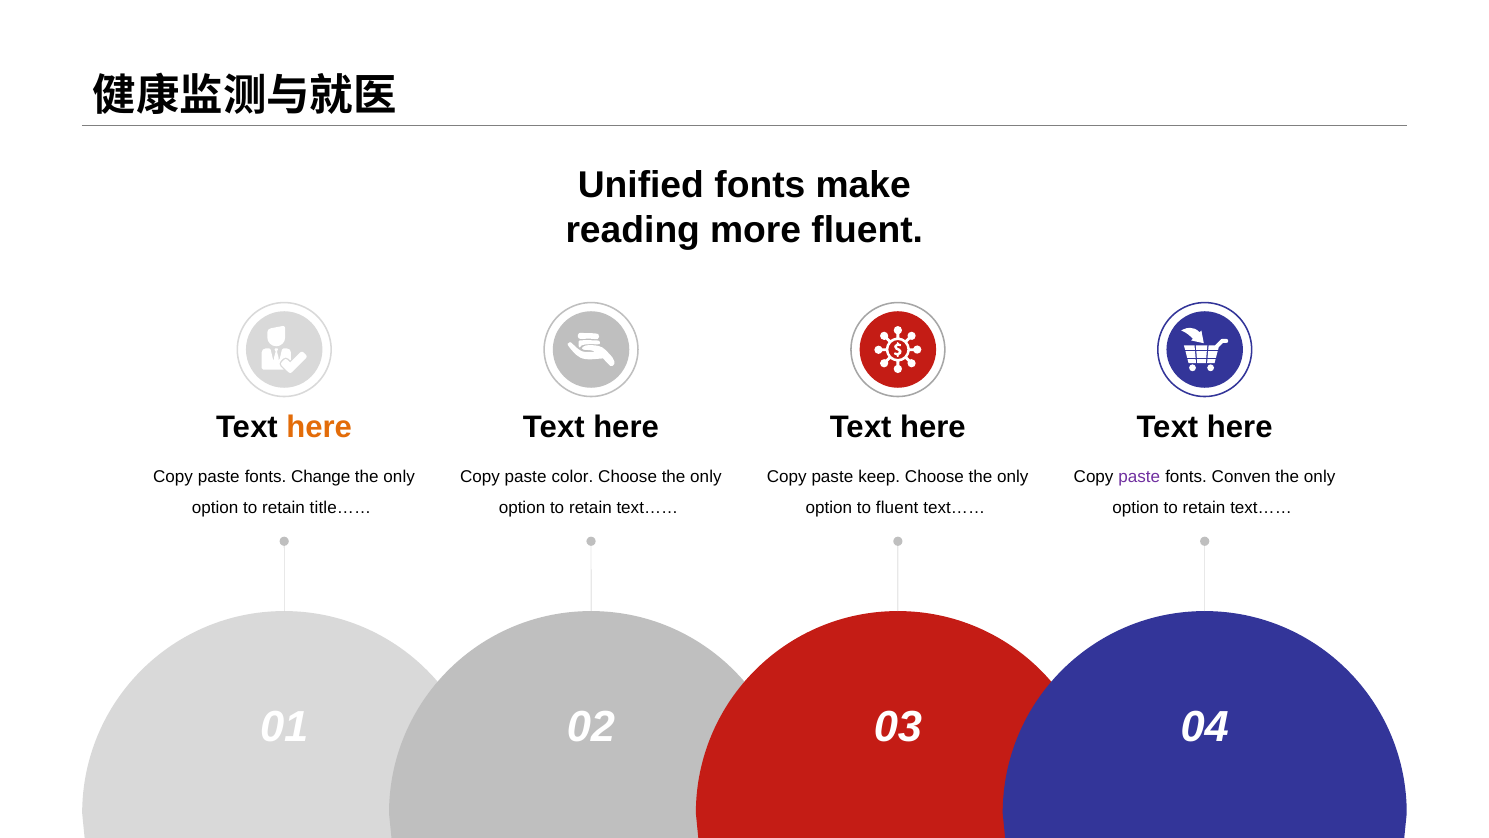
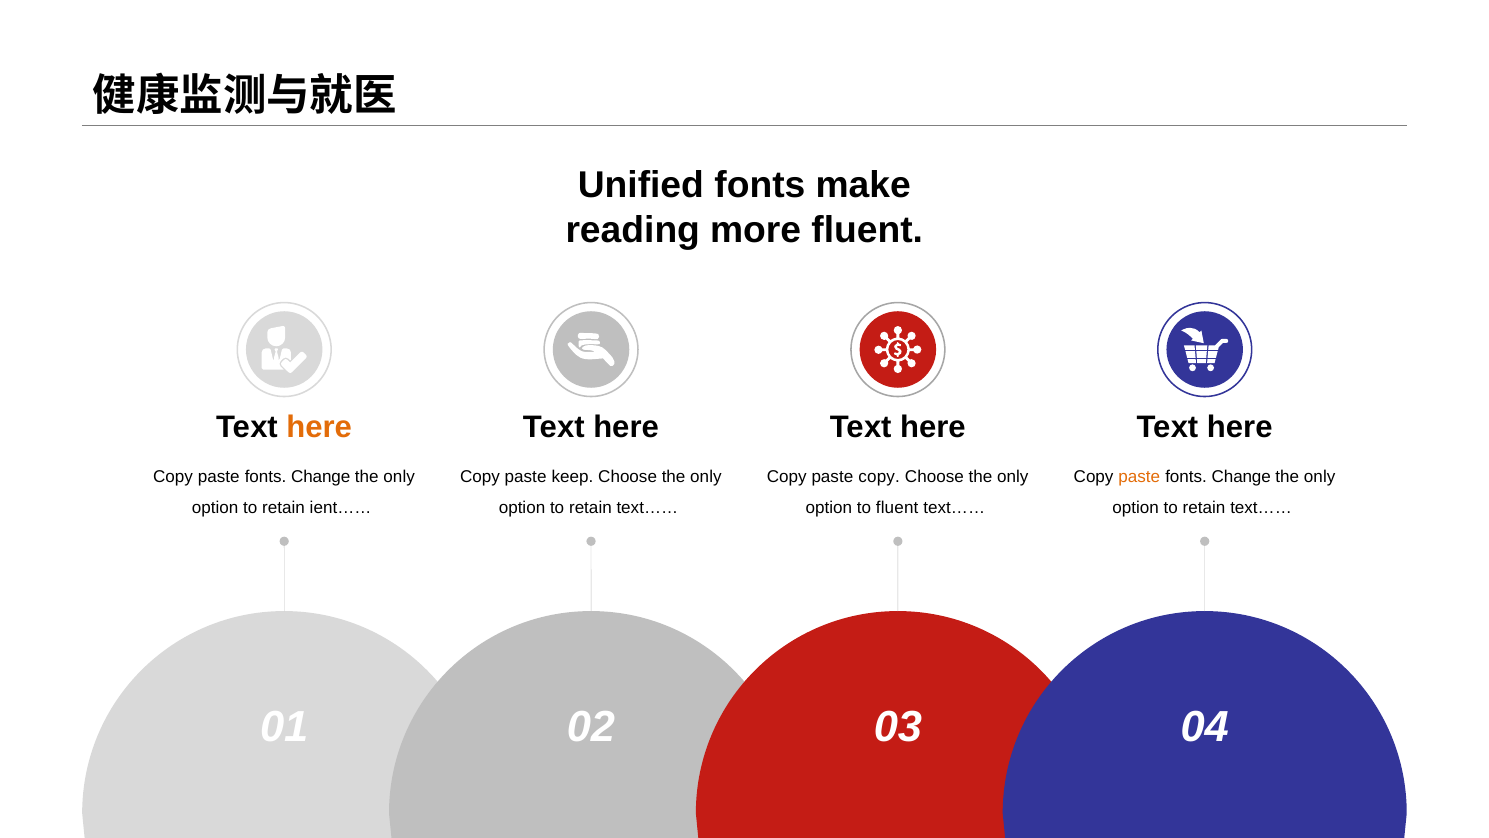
color: color -> keep
paste keep: keep -> copy
paste at (1139, 476) colour: purple -> orange
Conven at (1241, 476): Conven -> Change
title……: title…… -> ient……
